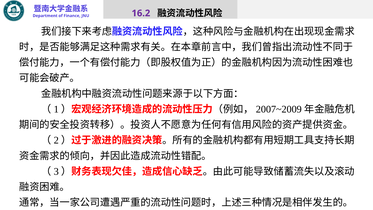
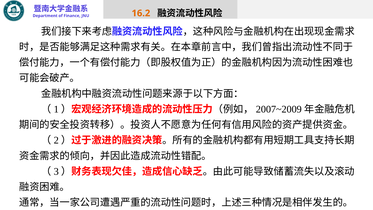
16.2 colour: purple -> orange
